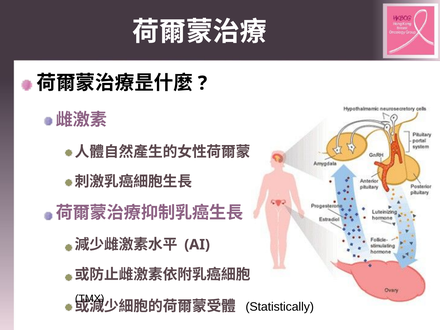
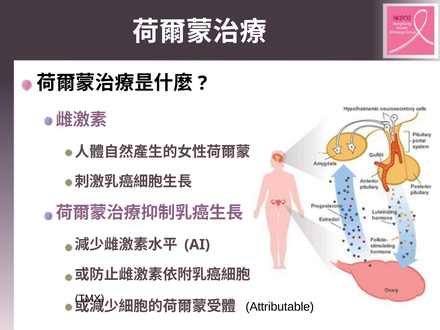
Statistically: Statistically -> Attributable
